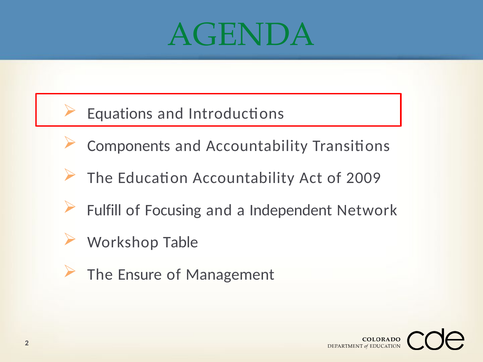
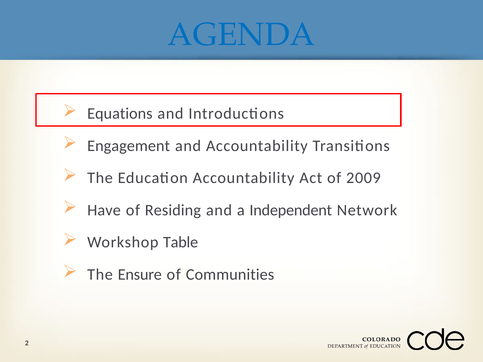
AGENDA colour: green -> blue
Components: Components -> Engagement
Fulfill: Fulfill -> Have
Focusing: Focusing -> Residing
Management: Management -> Communities
